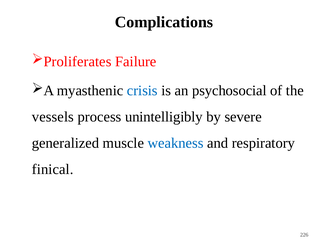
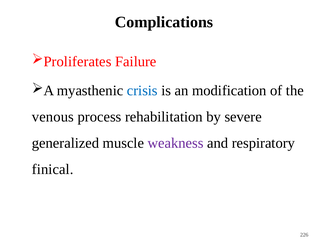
psychosocial: psychosocial -> modification
vessels: vessels -> venous
unintelligibly: unintelligibly -> rehabilitation
weakness colour: blue -> purple
